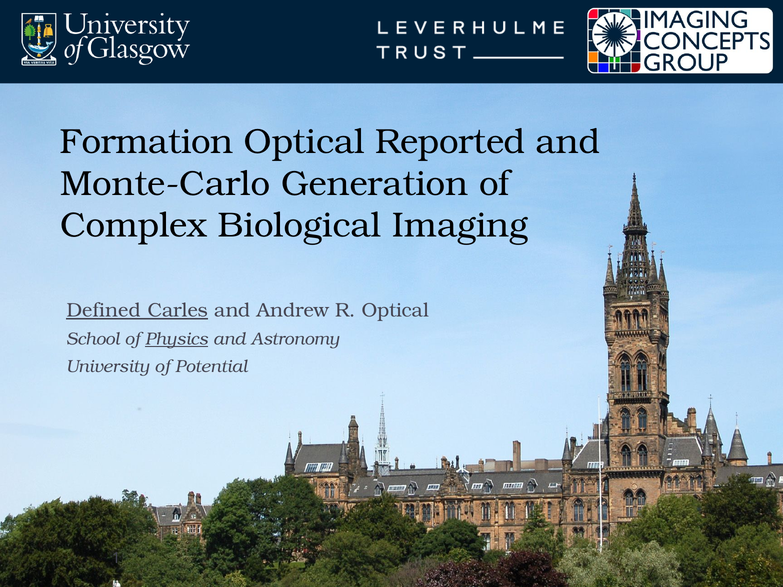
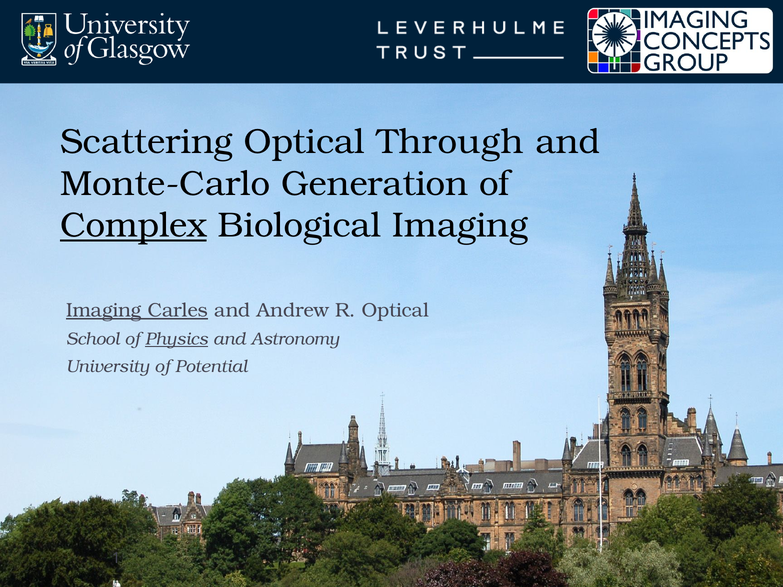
Formation: Formation -> Scattering
Reported: Reported -> Through
Complex underline: none -> present
Defined at (104, 311): Defined -> Imaging
